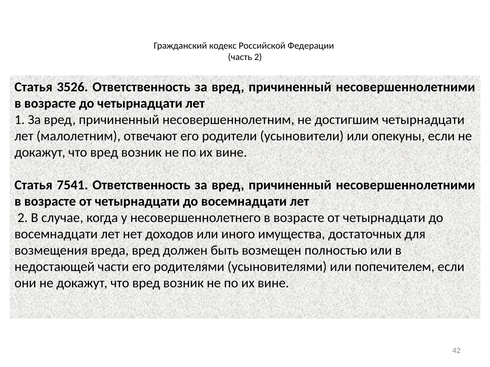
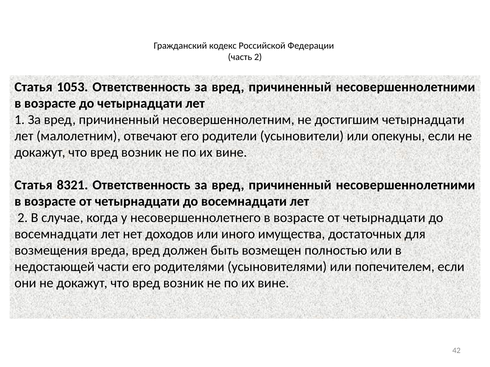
3526: 3526 -> 1053
7541: 7541 -> 8321
